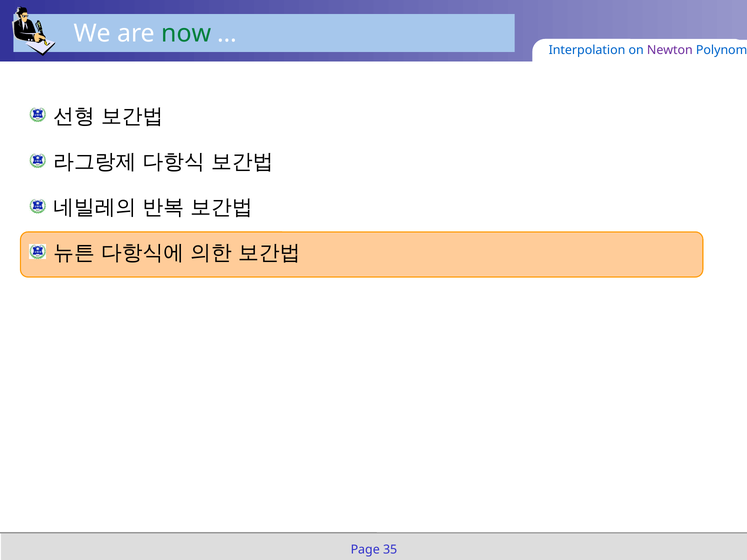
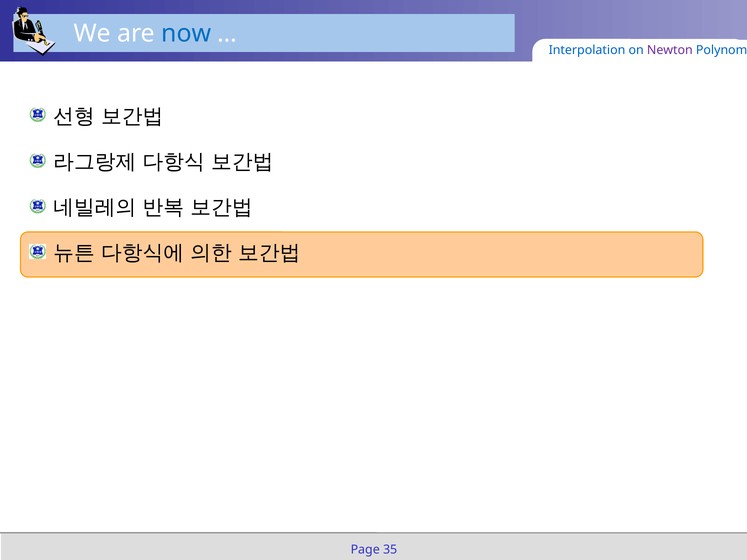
now colour: green -> blue
